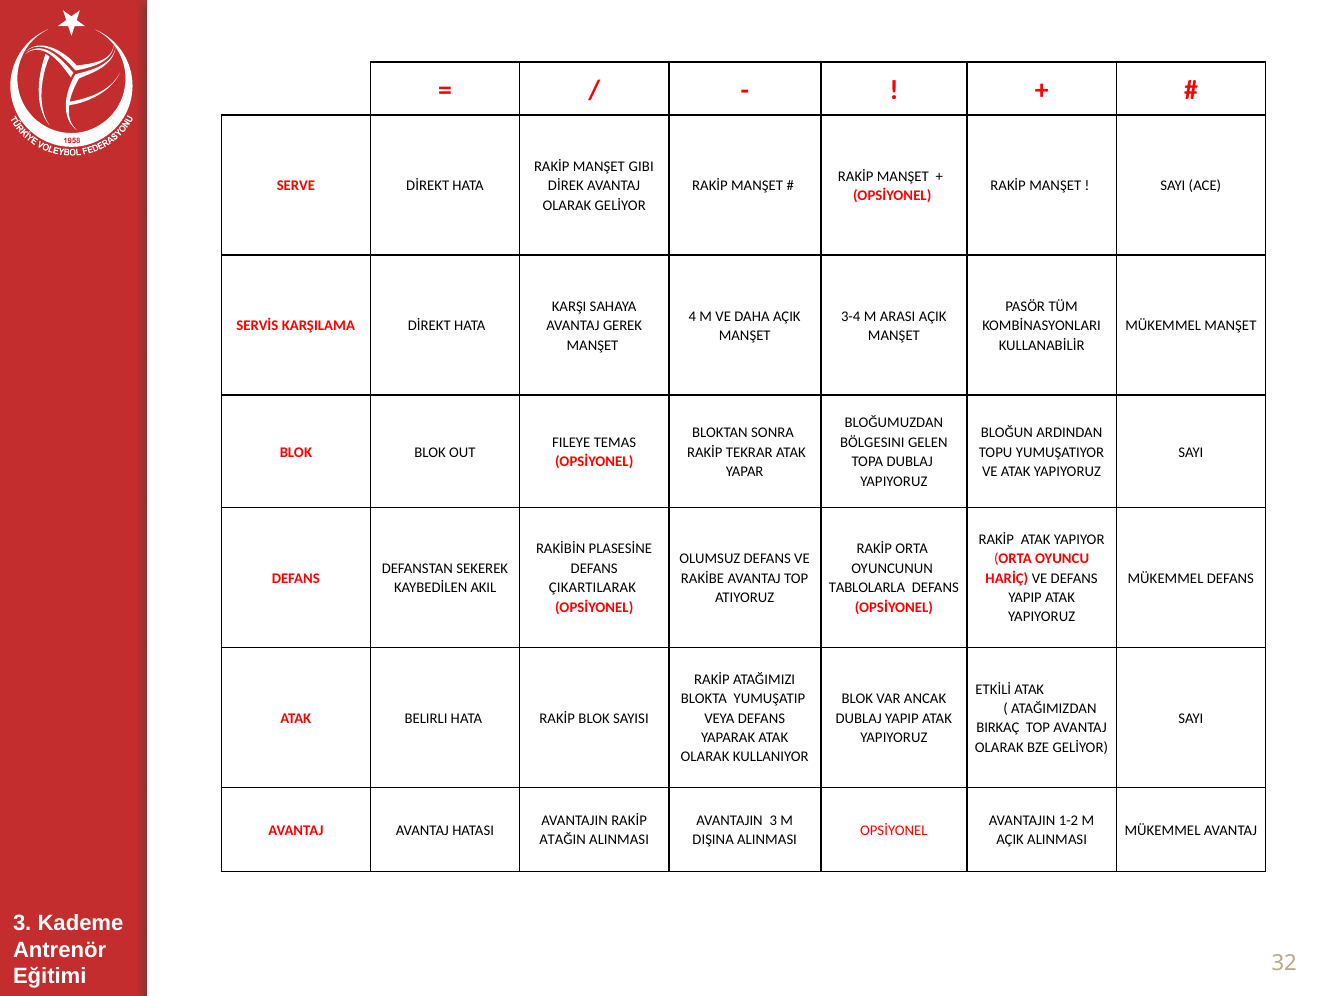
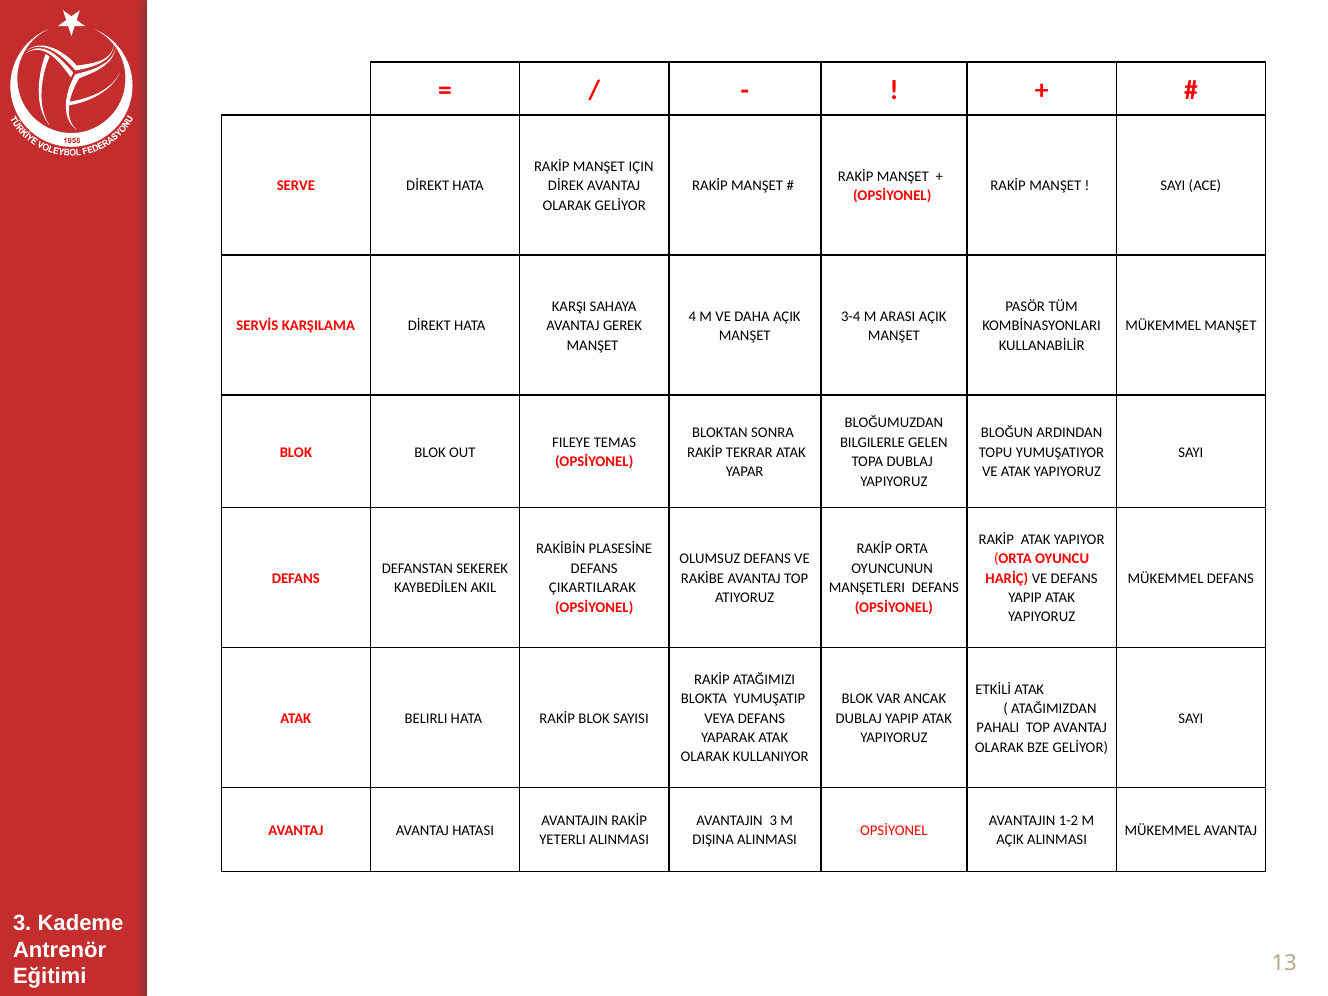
GIBI: GIBI -> IÇIN
BÖLGESINI: BÖLGESINI -> BILGILERLE
TABLOLARLA: TABLOLARLA -> MANŞETLERI
BIRKAÇ: BIRKAÇ -> PAHALI
ATAĞIN: ATAĞIN -> YETERLI
32: 32 -> 13
